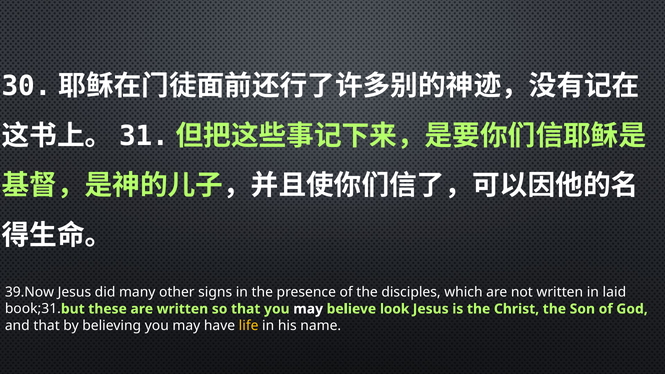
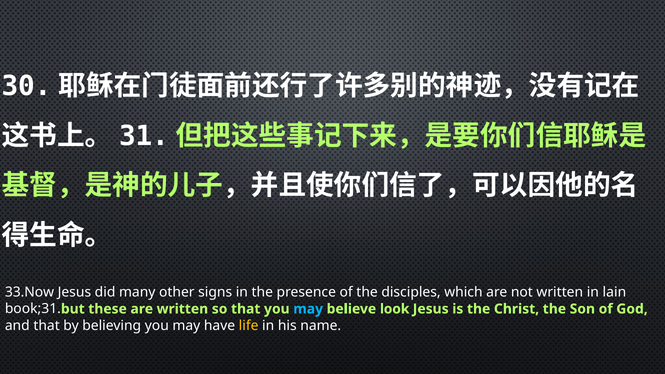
39.Now: 39.Now -> 33.Now
laid: laid -> lain
may at (308, 309) colour: white -> light blue
